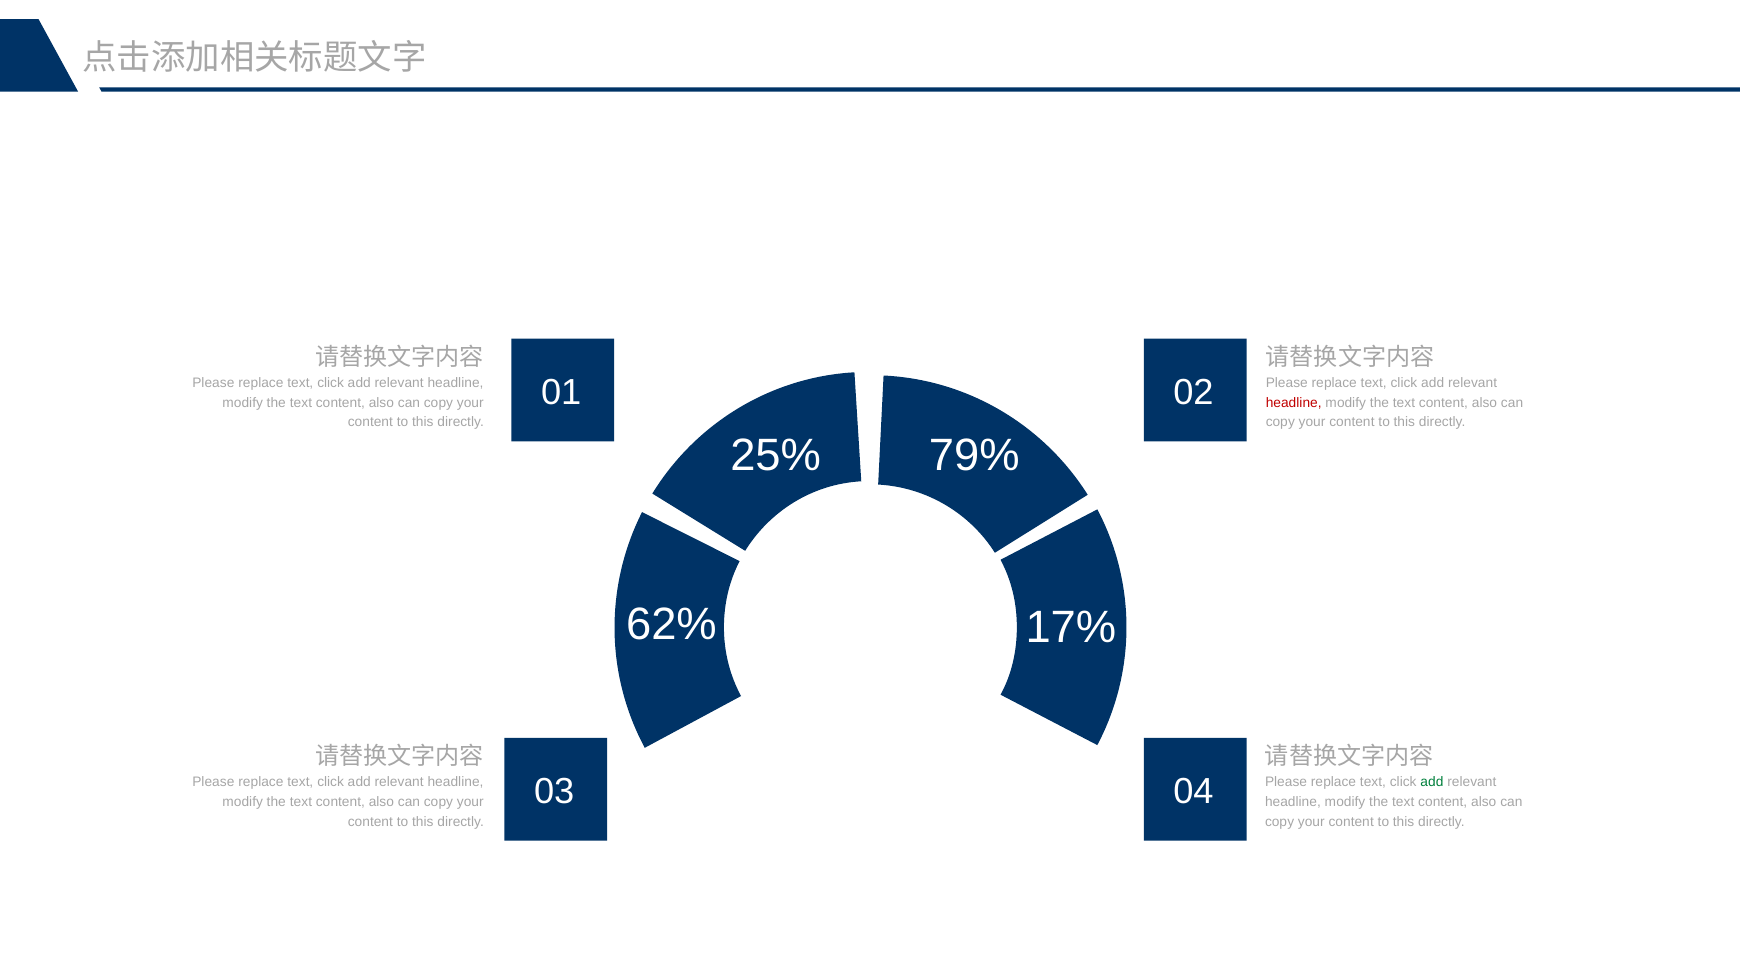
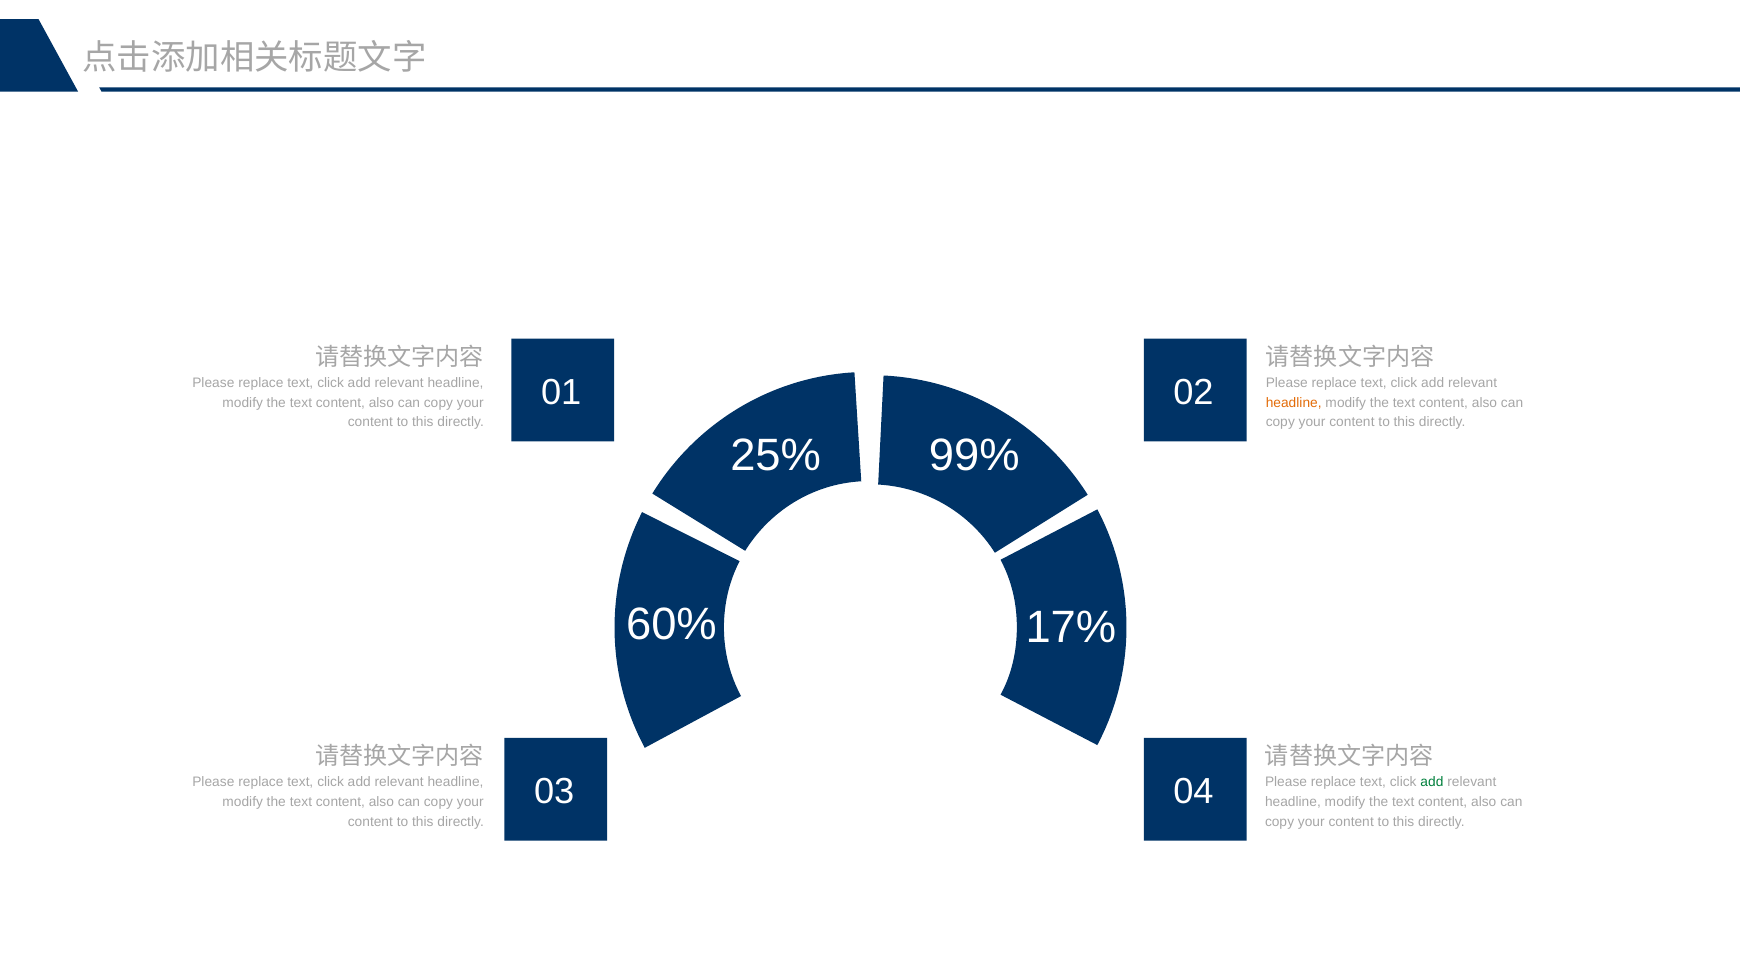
headline at (1294, 403) colour: red -> orange
79%: 79% -> 99%
62%: 62% -> 60%
